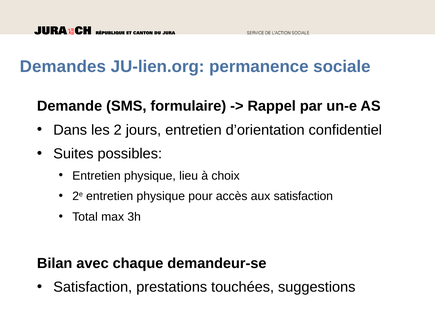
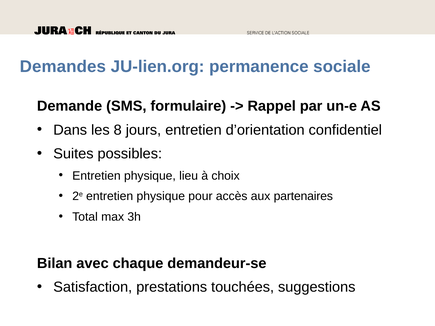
2: 2 -> 8
aux satisfaction: satisfaction -> partenaires
